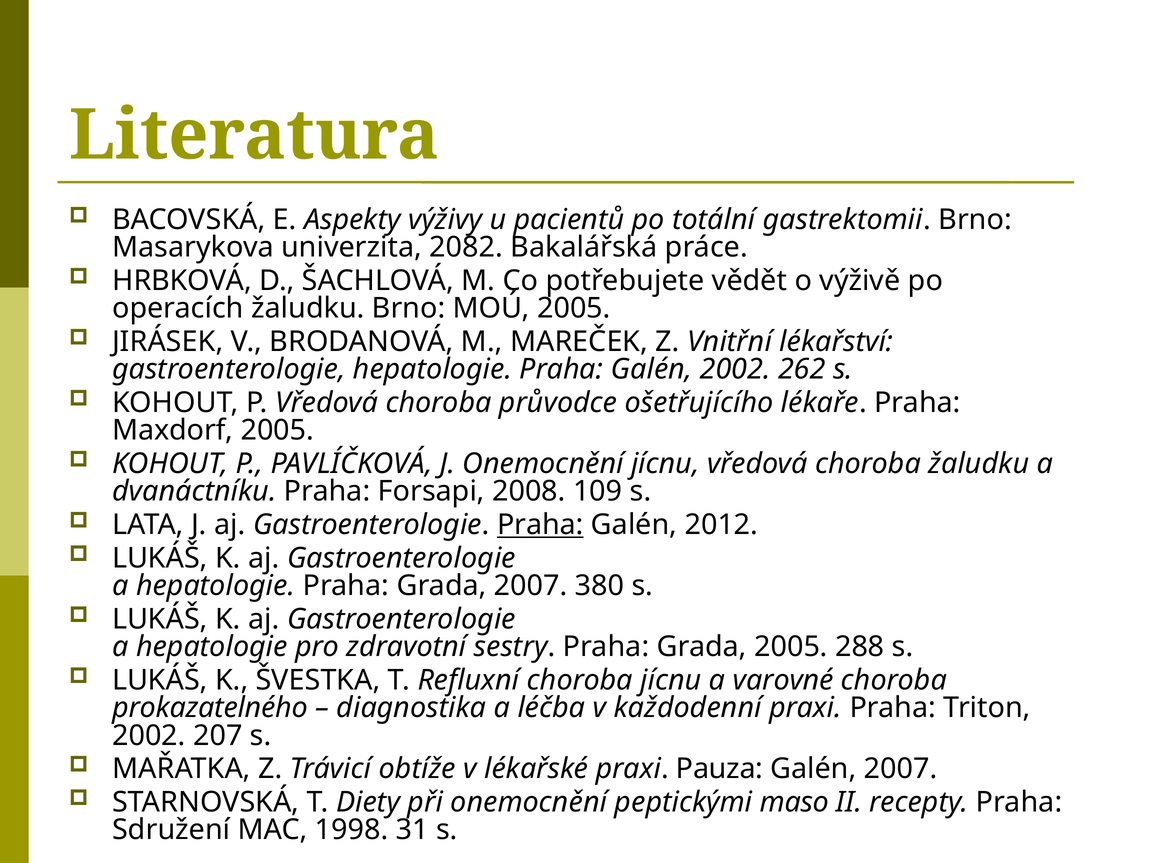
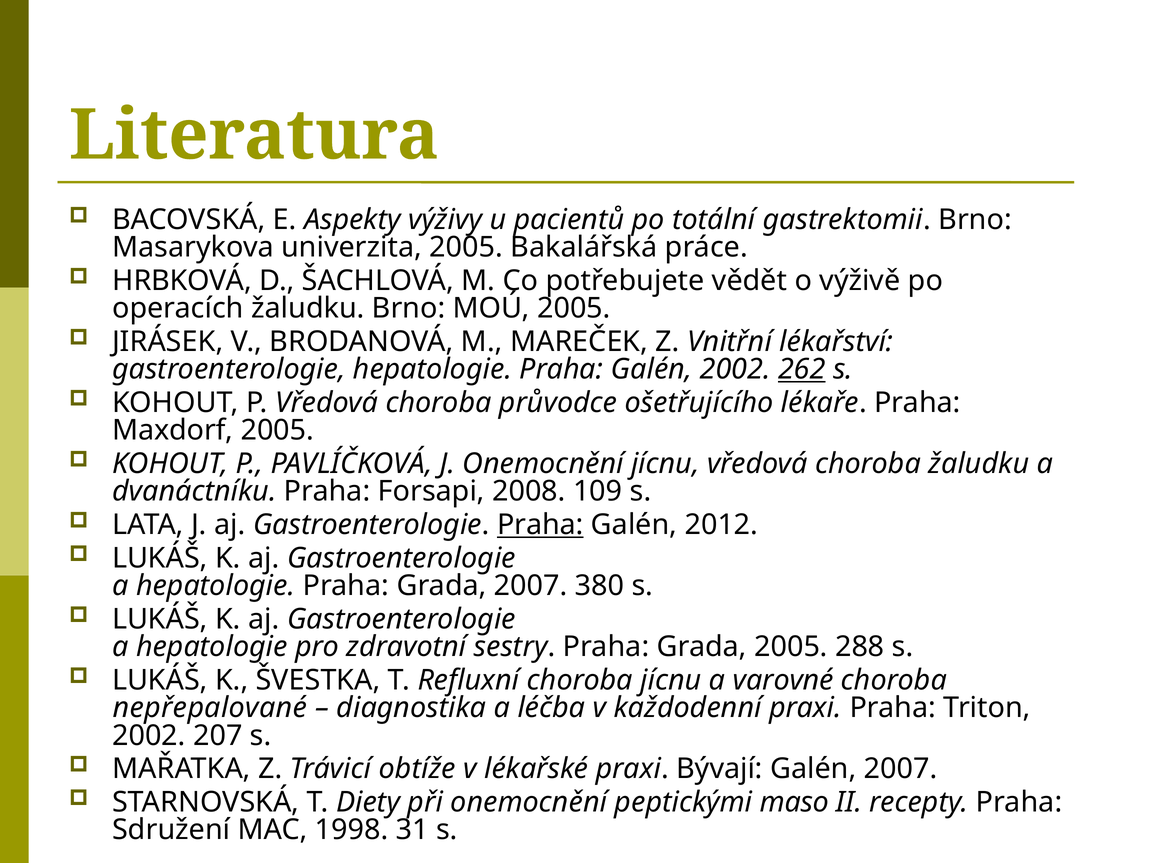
univerzita 2082: 2082 -> 2005
262 underline: none -> present
prokazatelného: prokazatelného -> nepřepalované
Pauza: Pauza -> Bývají
